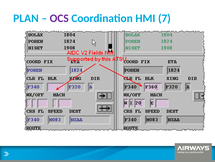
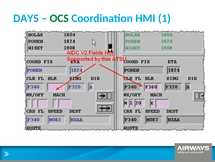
PLAN: PLAN -> DAYS
OCS colour: purple -> green
7: 7 -> 1
